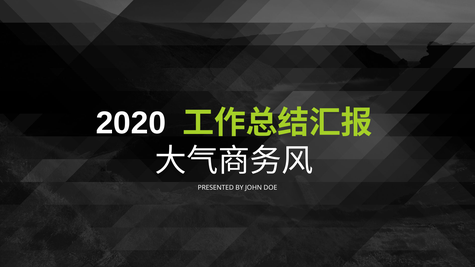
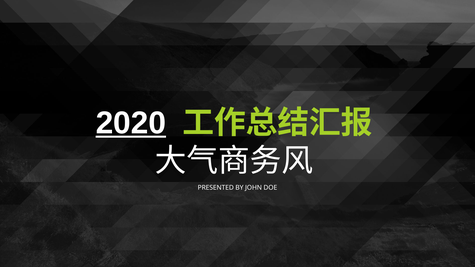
2020 underline: none -> present
